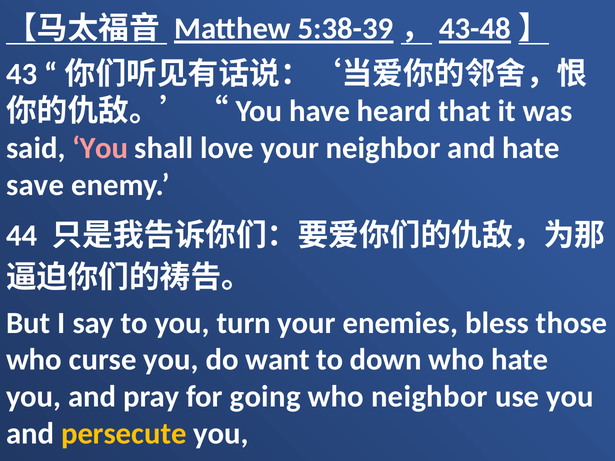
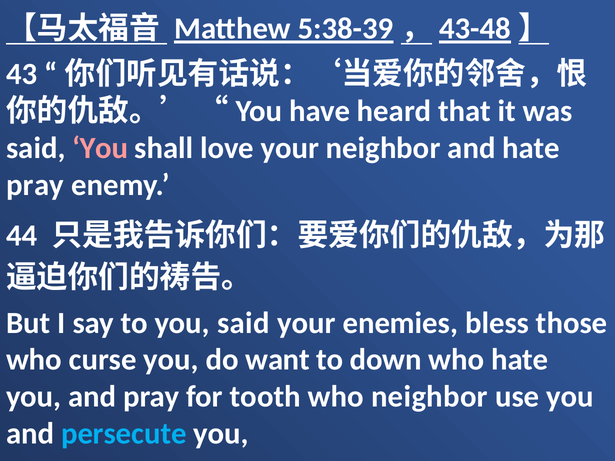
save at (35, 185): save -> pray
you turn: turn -> said
going: going -> tooth
persecute colour: yellow -> light blue
